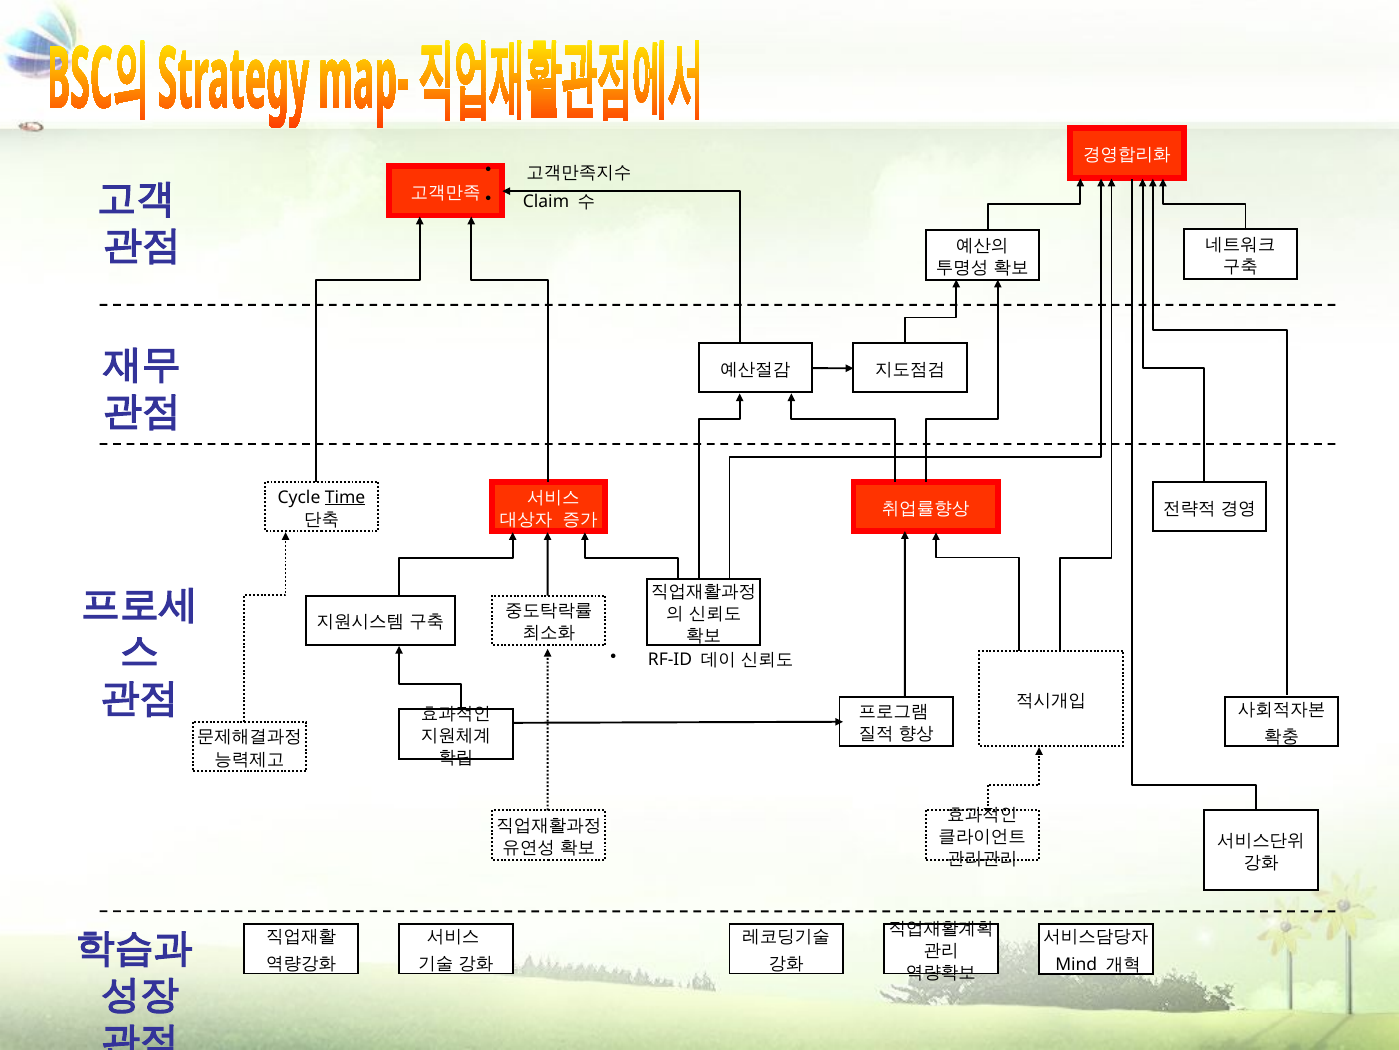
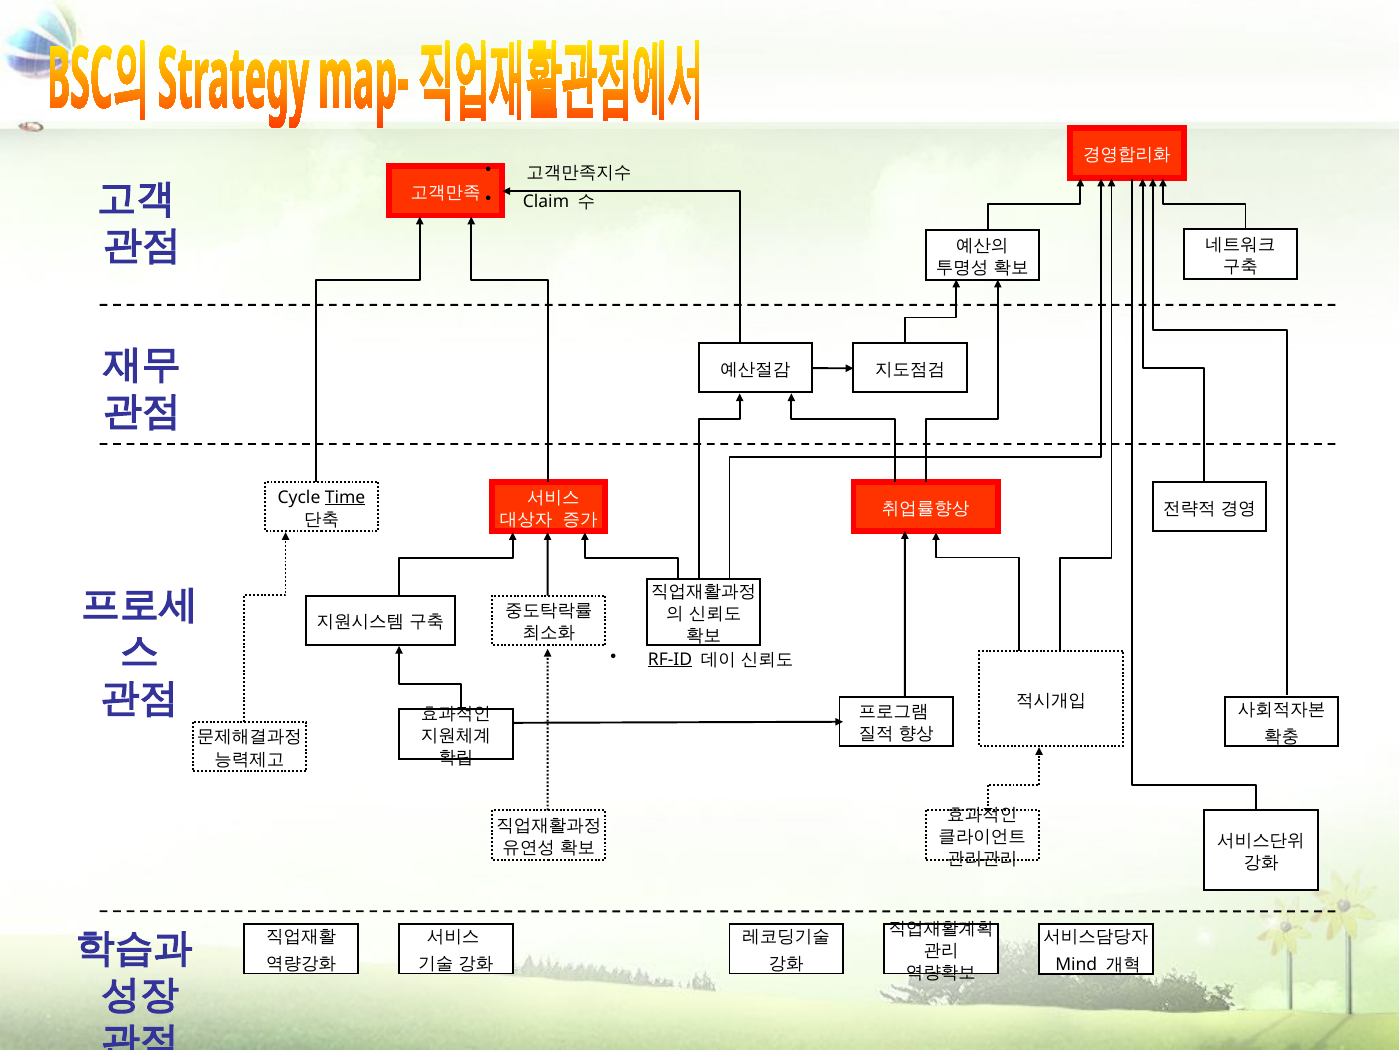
RF-ID underline: none -> present
